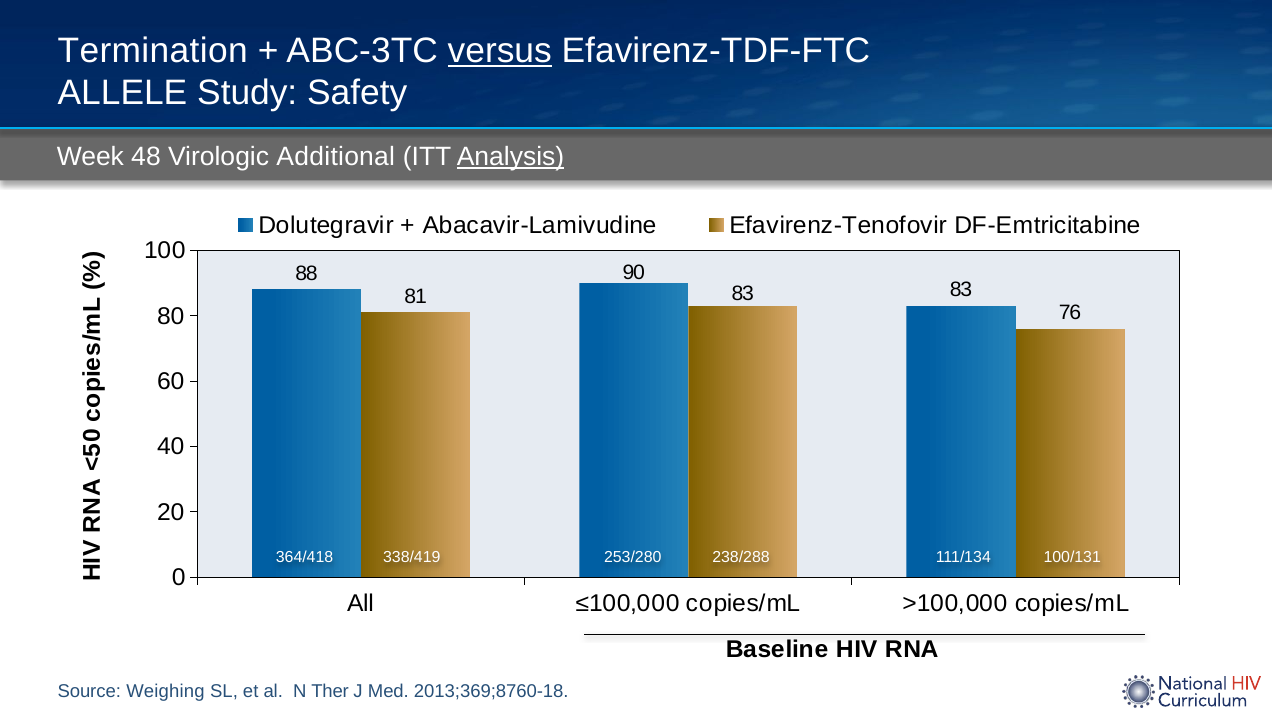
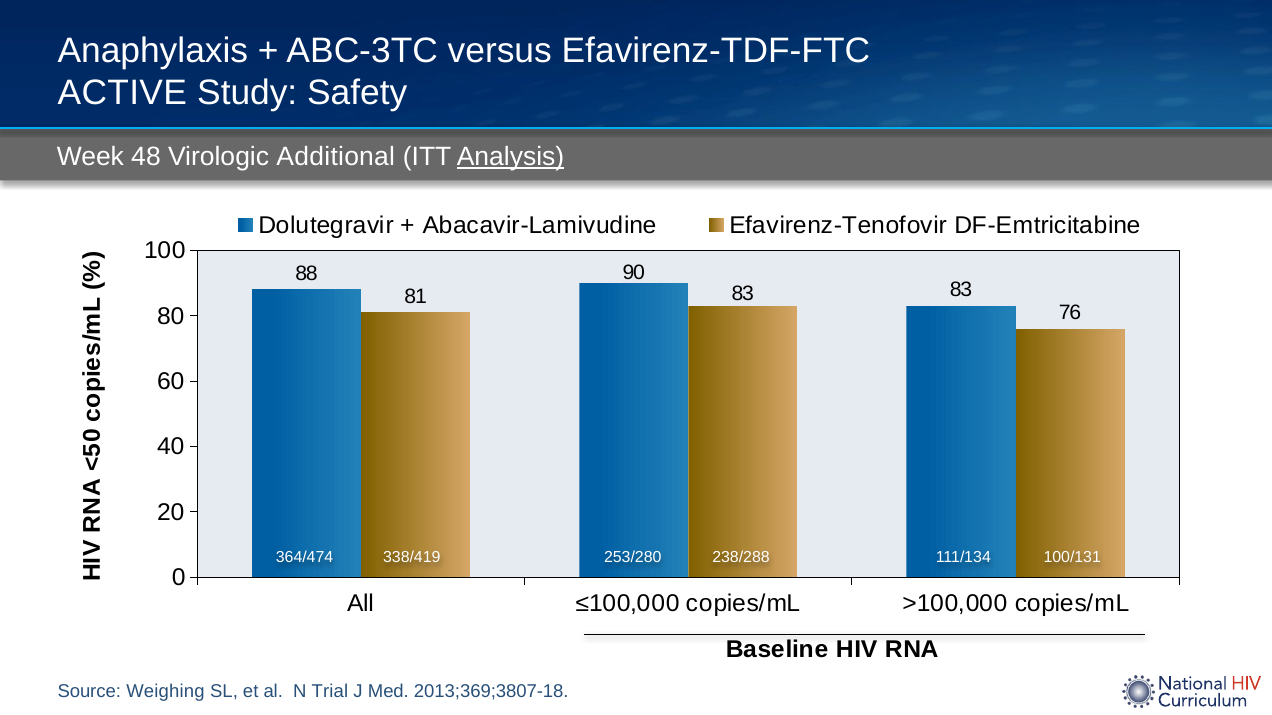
Termination: Termination -> Anaphylaxis
versus underline: present -> none
ALLELE: ALLELE -> ACTIVE
364/418: 364/418 -> 364/474
Ther: Ther -> Trial
2013;369;8760-18: 2013;369;8760-18 -> 2013;369;3807-18
